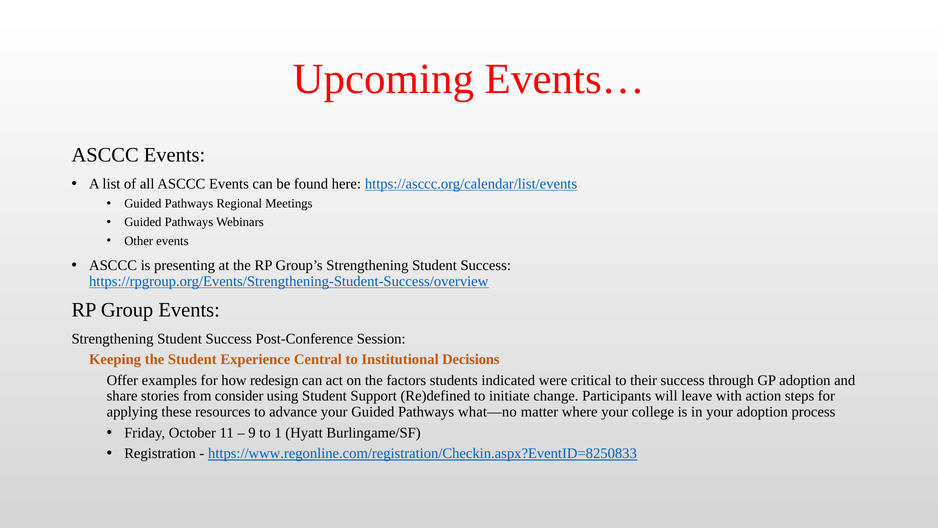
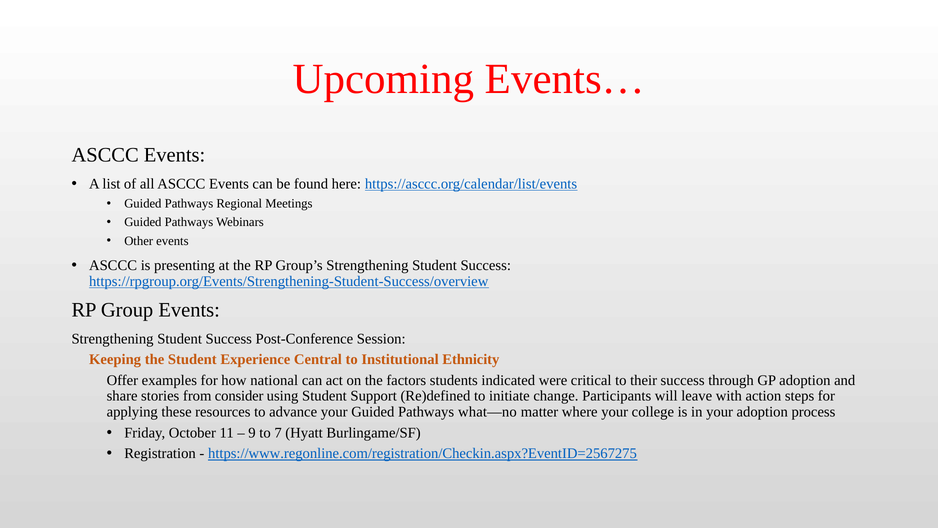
Decisions: Decisions -> Ethnicity
redesign: redesign -> national
1: 1 -> 7
https://www.regonline.com/registration/Checkin.aspx?EventID=8250833: https://www.regonline.com/registration/Checkin.aspx?EventID=8250833 -> https://www.regonline.com/registration/Checkin.aspx?EventID=2567275
